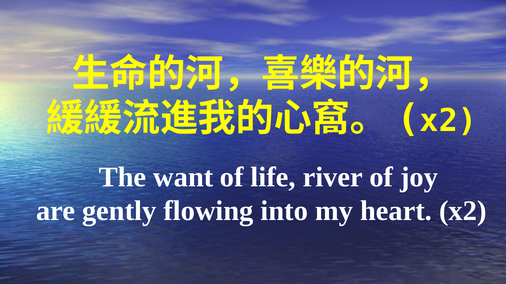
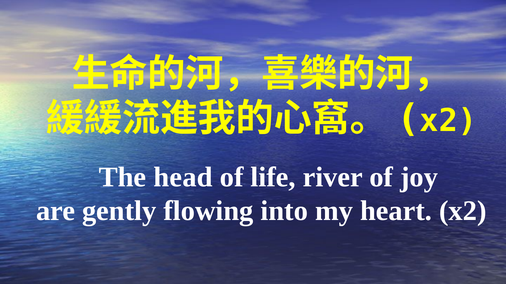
want: want -> head
